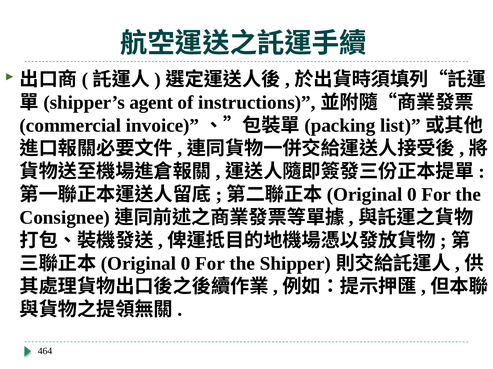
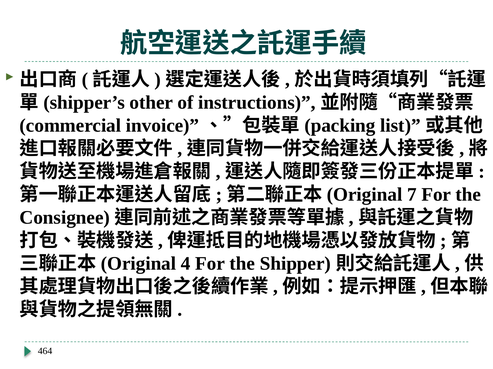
agent: agent -> other
0 at (412, 195): 0 -> 7
0 at (186, 264): 0 -> 4
